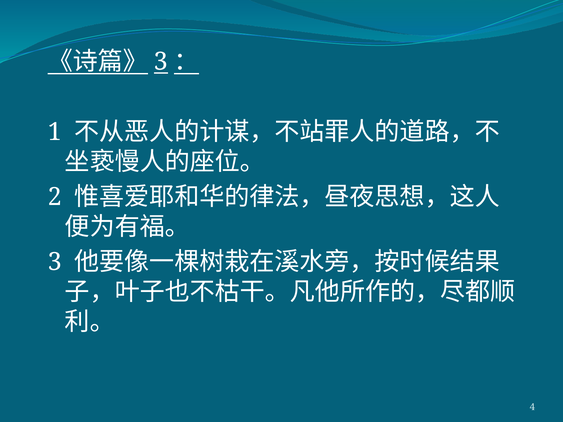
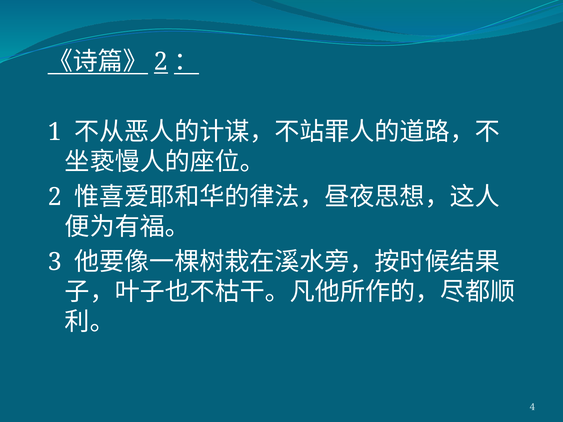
3 at (161, 62): 3 -> 2
